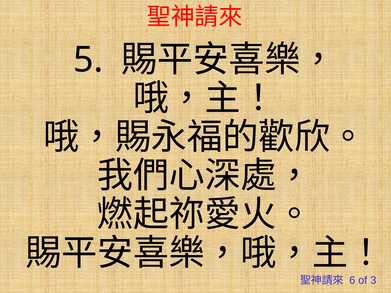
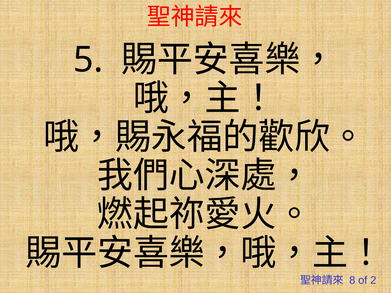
6: 6 -> 8
3: 3 -> 2
